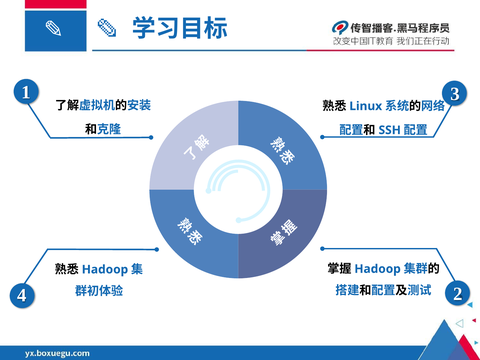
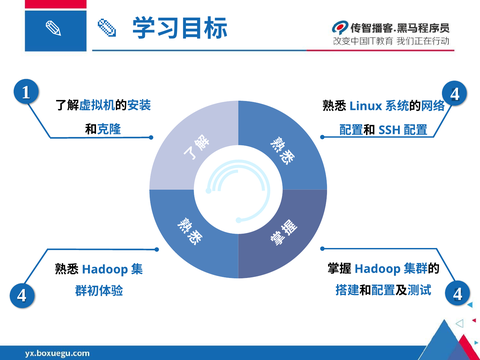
1 3: 3 -> 4
2 at (458, 294): 2 -> 4
